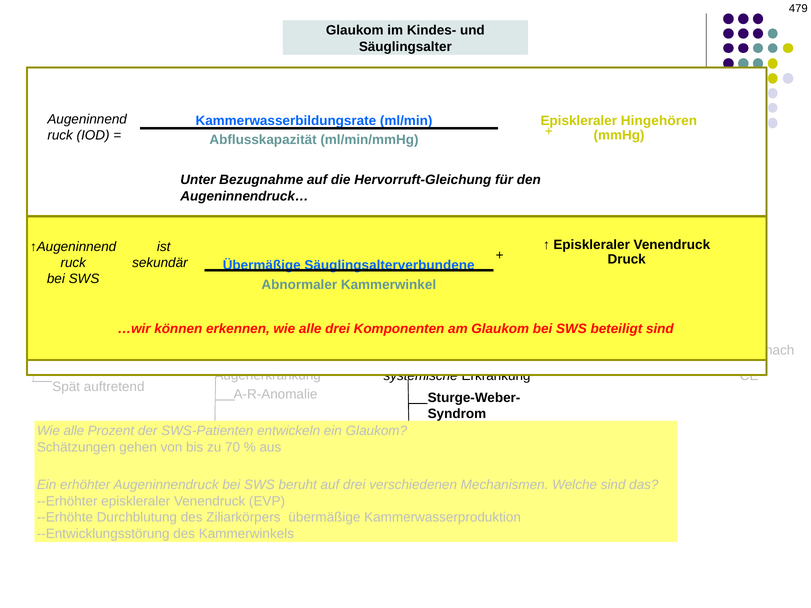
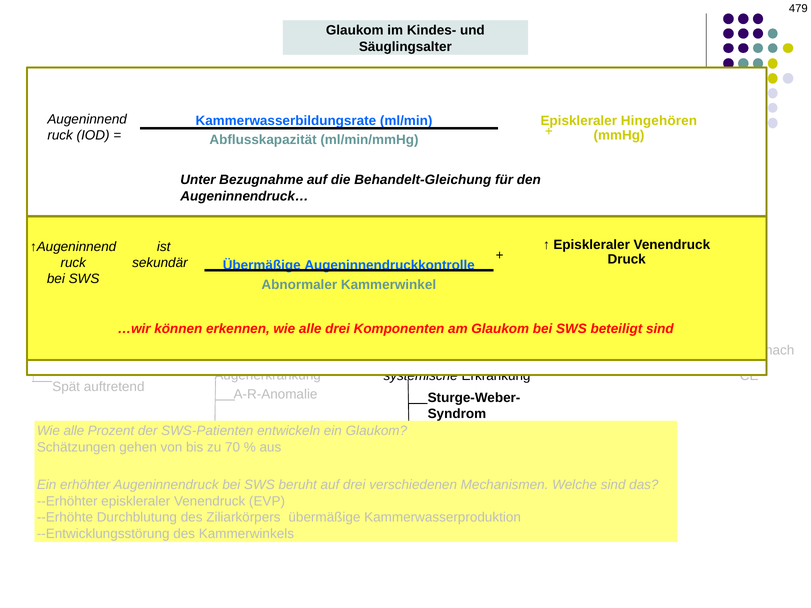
Hervorruft-Gleichung: Hervorruft-Gleichung -> Behandelt-Gleichung
Säuglingsalterverbundene: Säuglingsalterverbundene -> Augeninnendruckkontrolle
